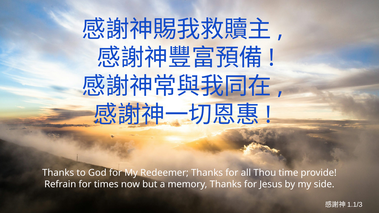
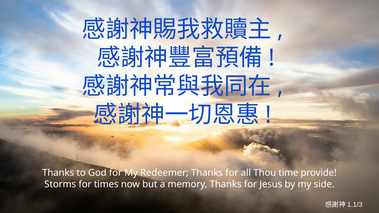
Refrain: Refrain -> Storms
